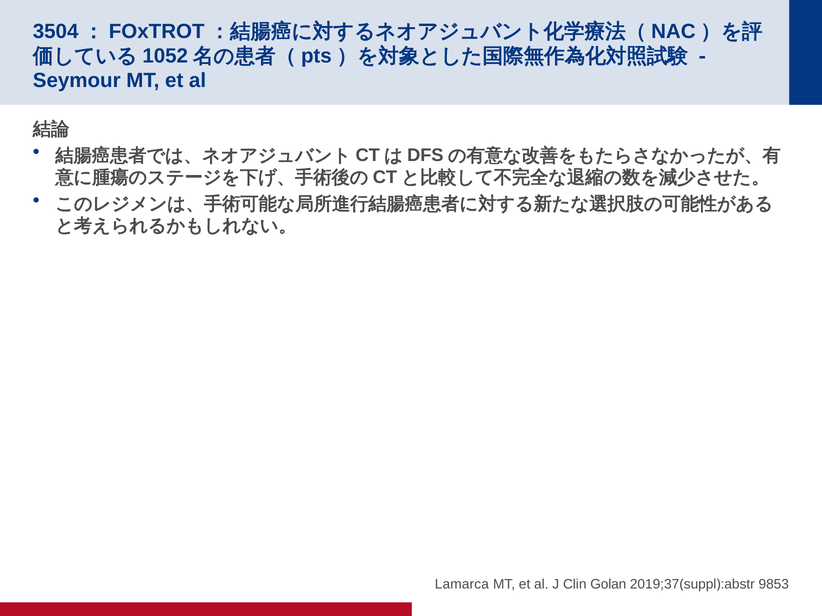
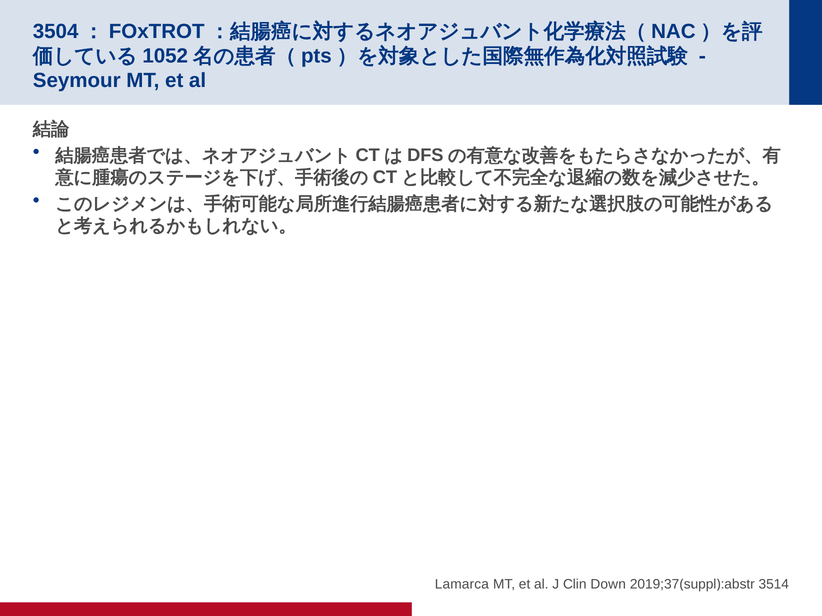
Golan: Golan -> Down
9853: 9853 -> 3514
